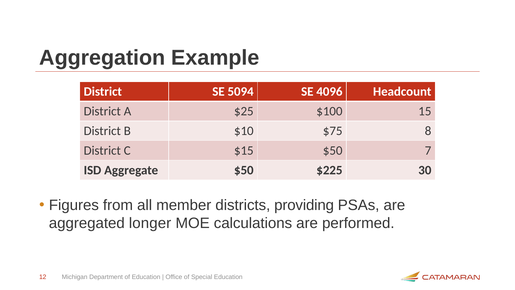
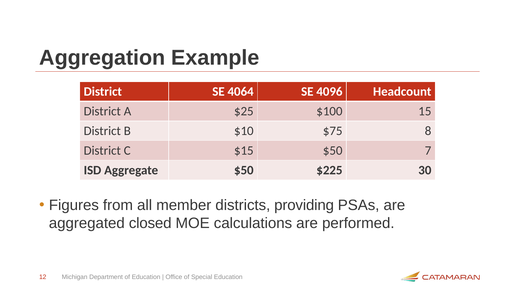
5094: 5094 -> 4064
longer: longer -> closed
